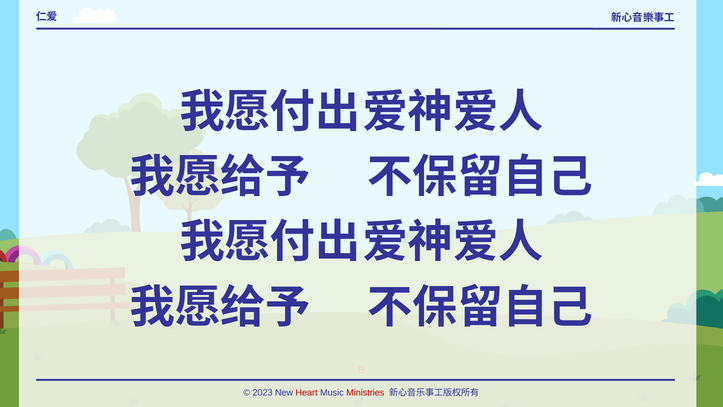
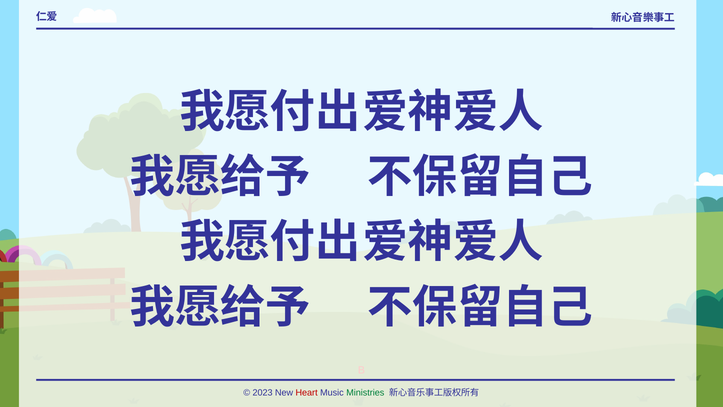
Ministries colour: red -> green
